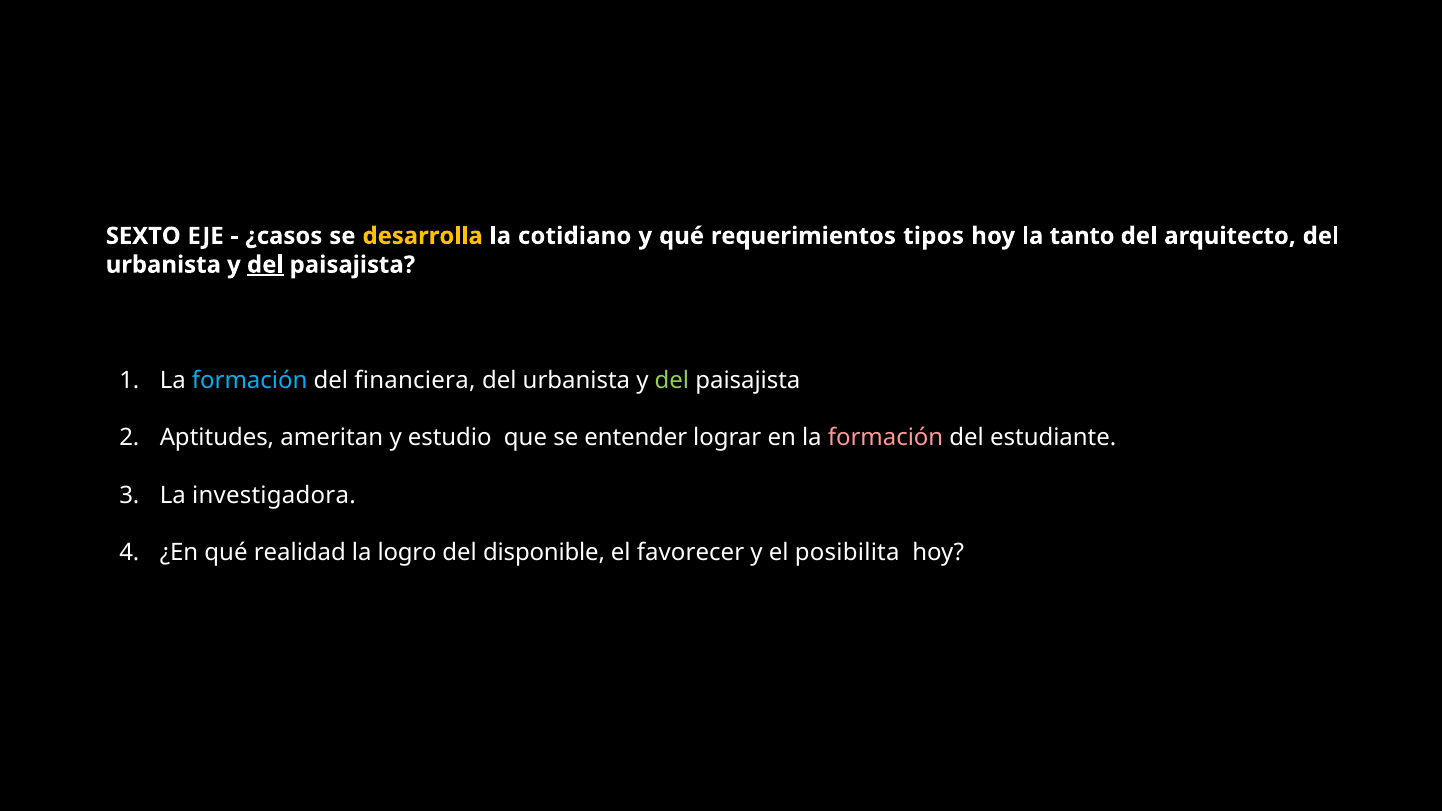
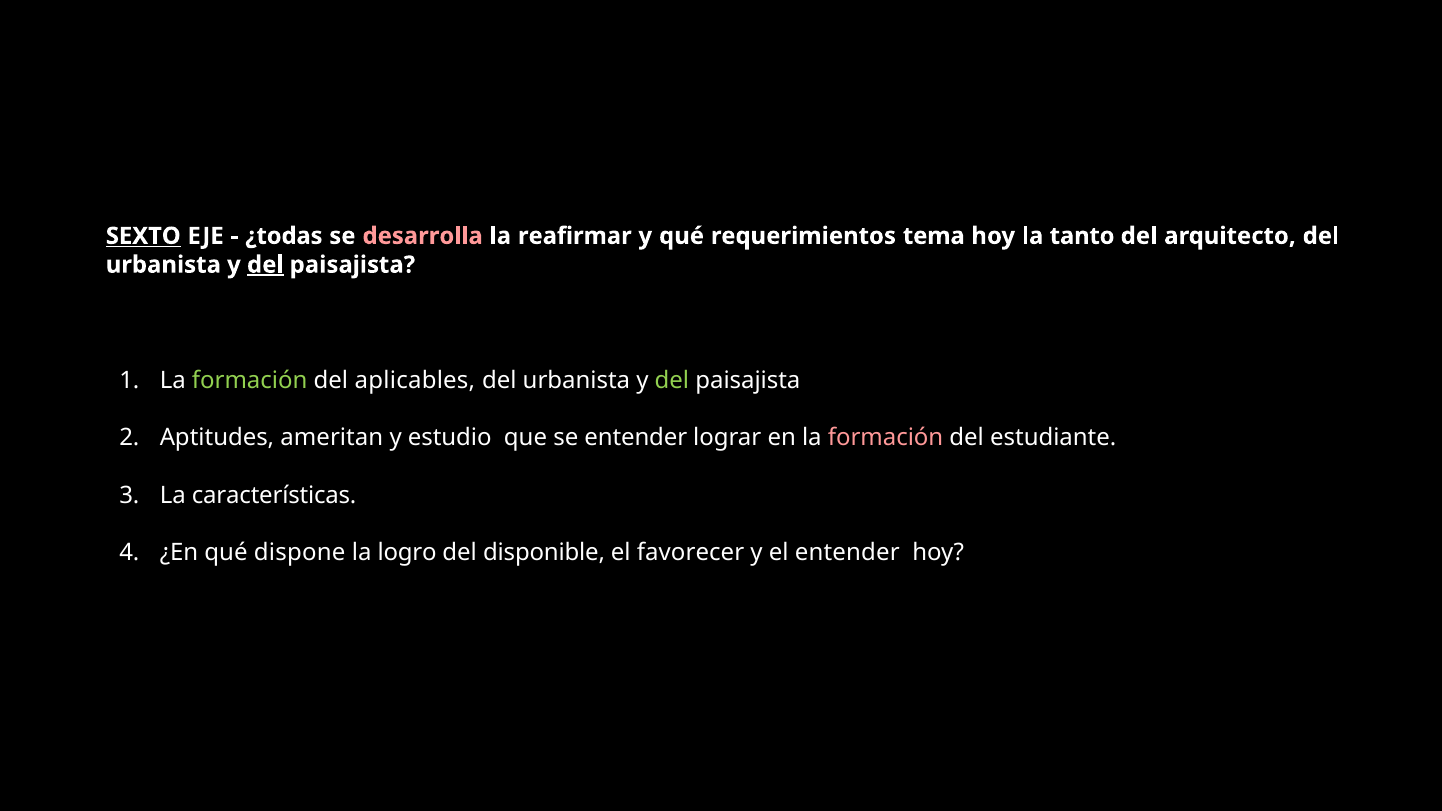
SEXTO underline: none -> present
¿casos: ¿casos -> ¿todas
desarrolla colour: yellow -> pink
cotidiano: cotidiano -> reafirmar
tipos: tipos -> tema
formación at (250, 380) colour: light blue -> light green
financiera: financiera -> aplicables
investigadora: investigadora -> características
realidad: realidad -> dispone
el posibilita: posibilita -> entender
